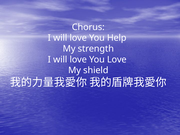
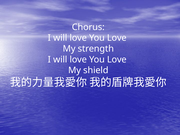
Help at (117, 38): Help -> Love
